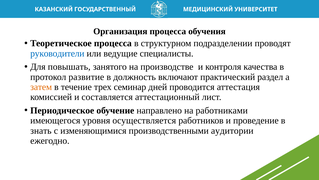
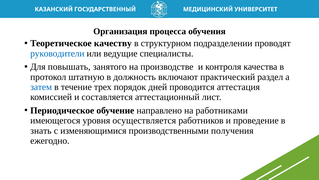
Теоретическое процесса: процесса -> качеству
развитие: развитие -> штатную
затем colour: orange -> blue
семинар: семинар -> порядок
аудитории: аудитории -> получения
